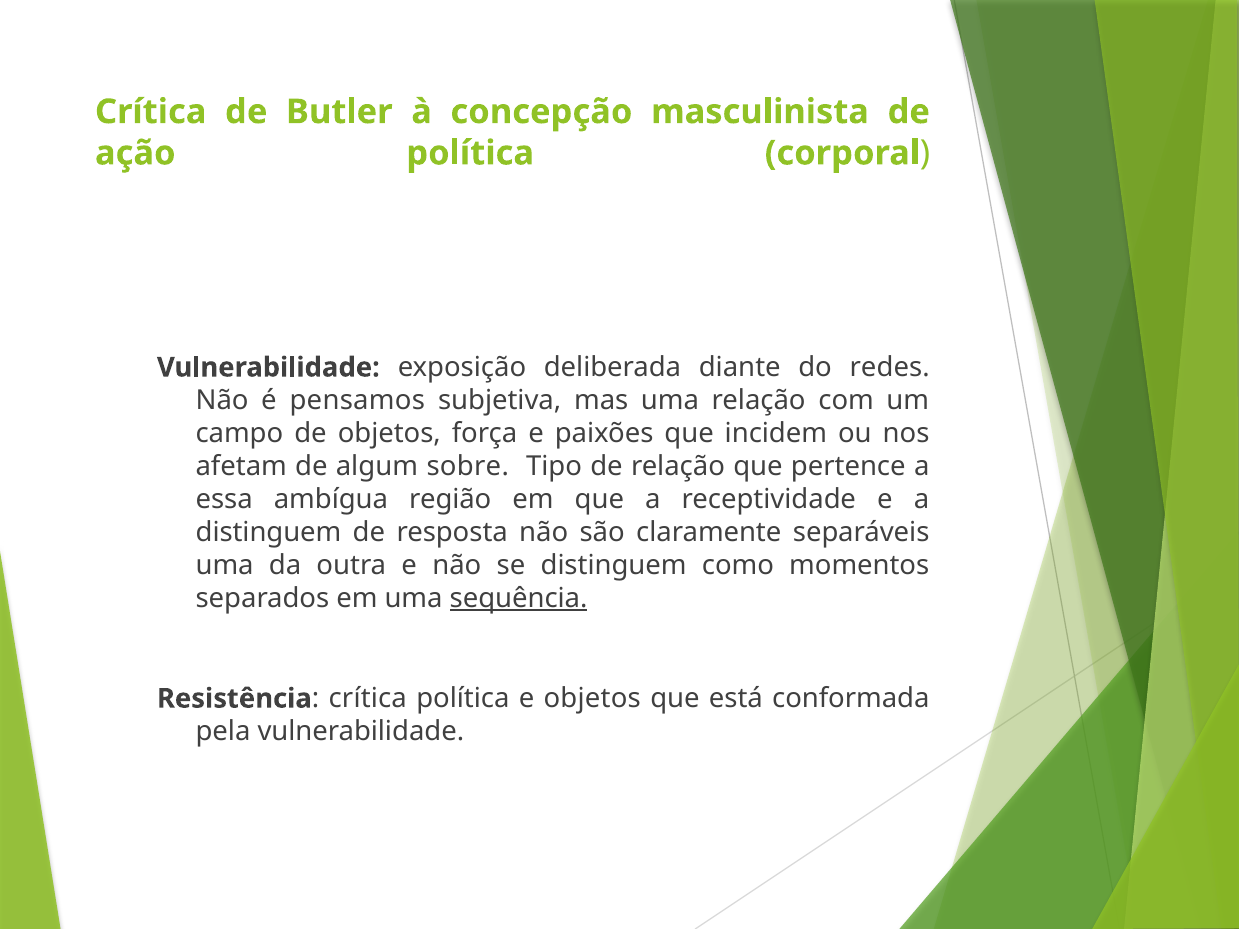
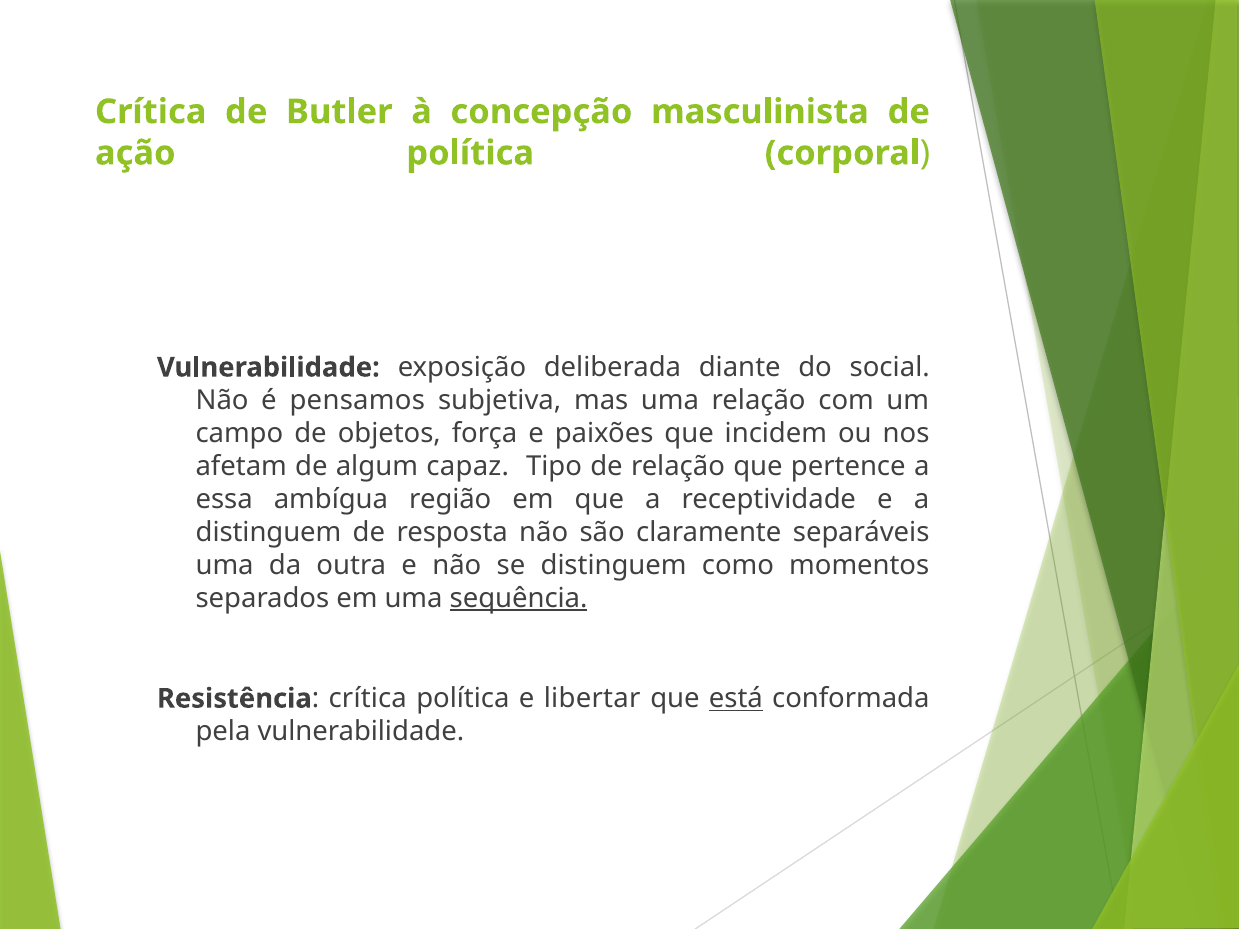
redes: redes -> social
sobre: sobre -> capaz
e objetos: objetos -> libertar
está underline: none -> present
